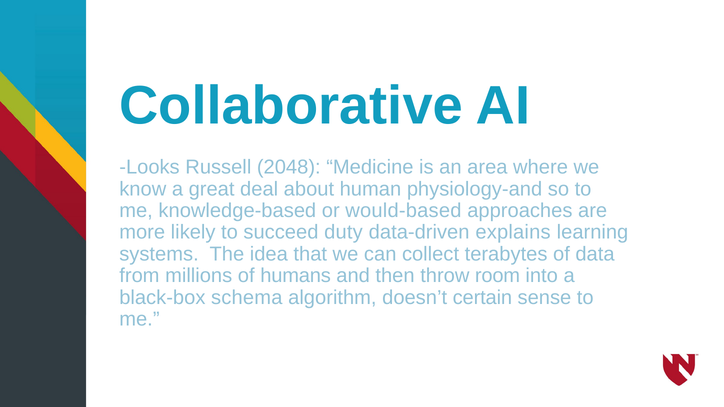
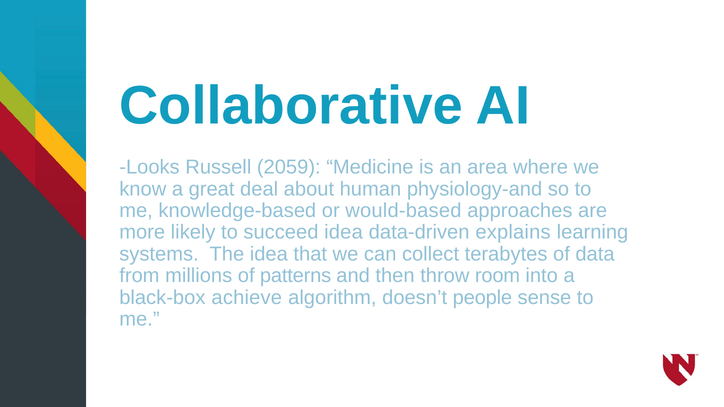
2048: 2048 -> 2059
succeed duty: duty -> idea
humans: humans -> patterns
schema: schema -> achieve
certain: certain -> people
